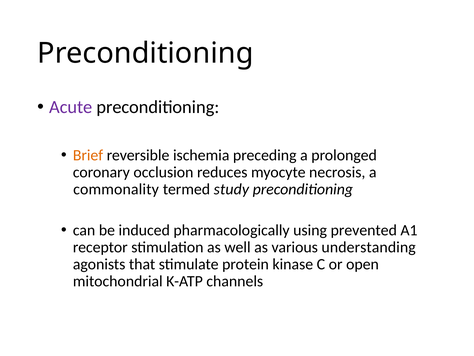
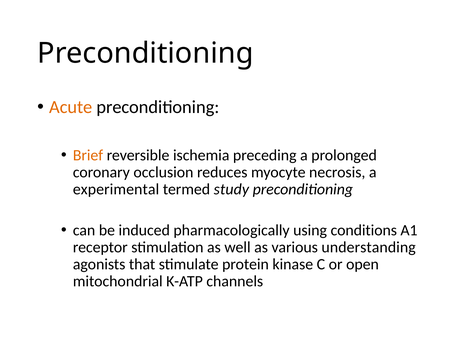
Acute colour: purple -> orange
commonality: commonality -> experimental
prevented: prevented -> conditions
